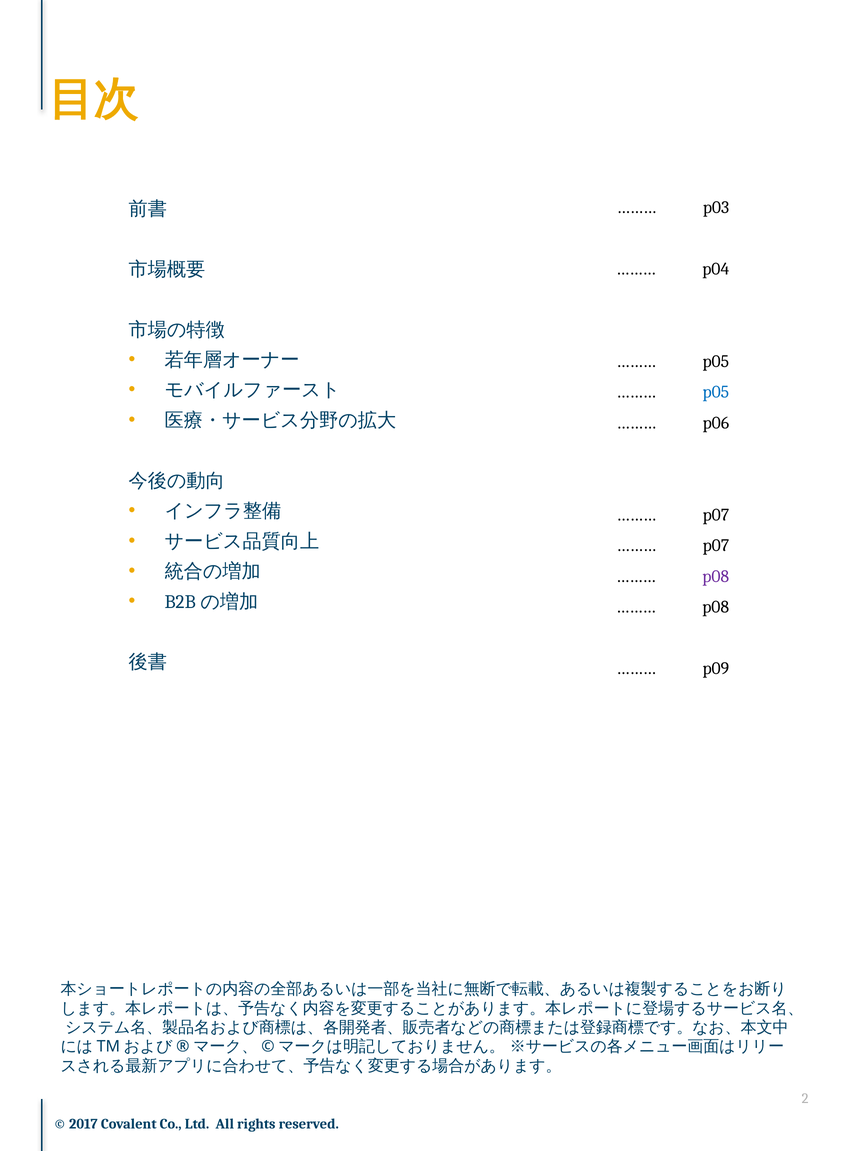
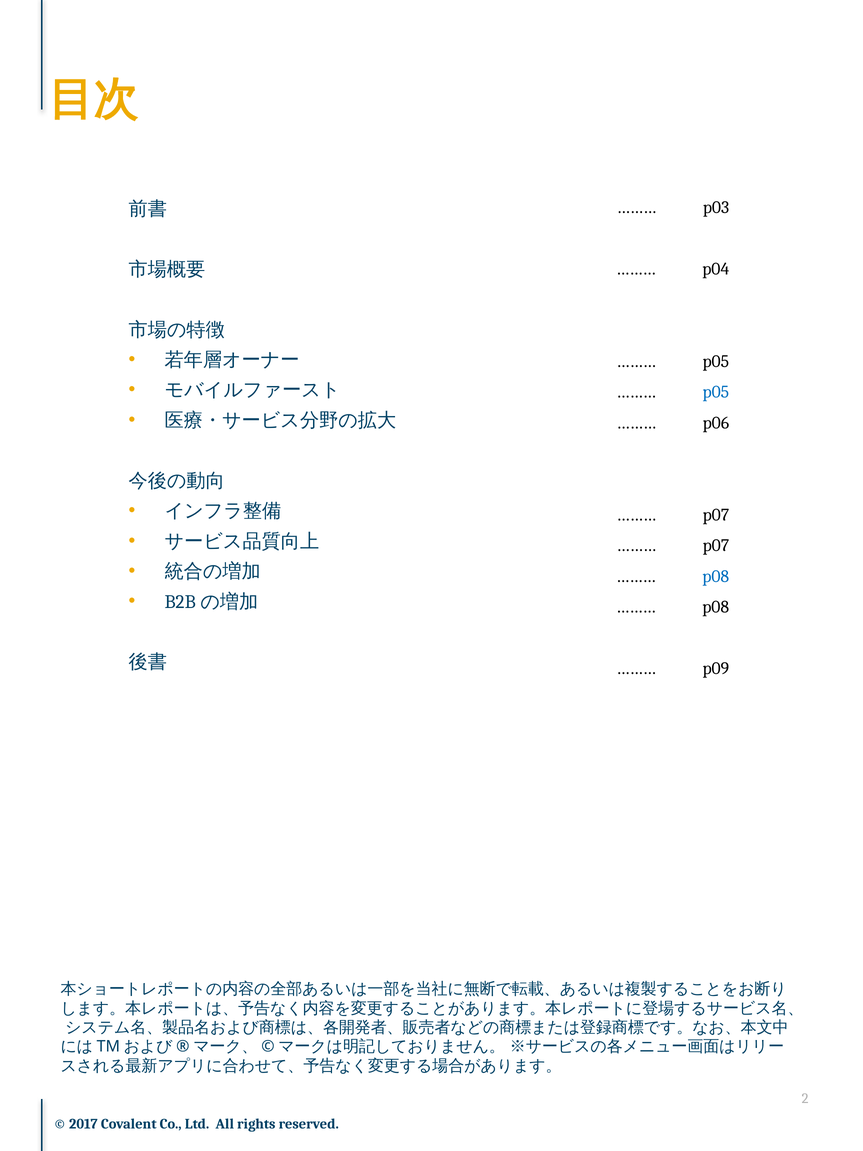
p08 at (716, 576) colour: purple -> blue
